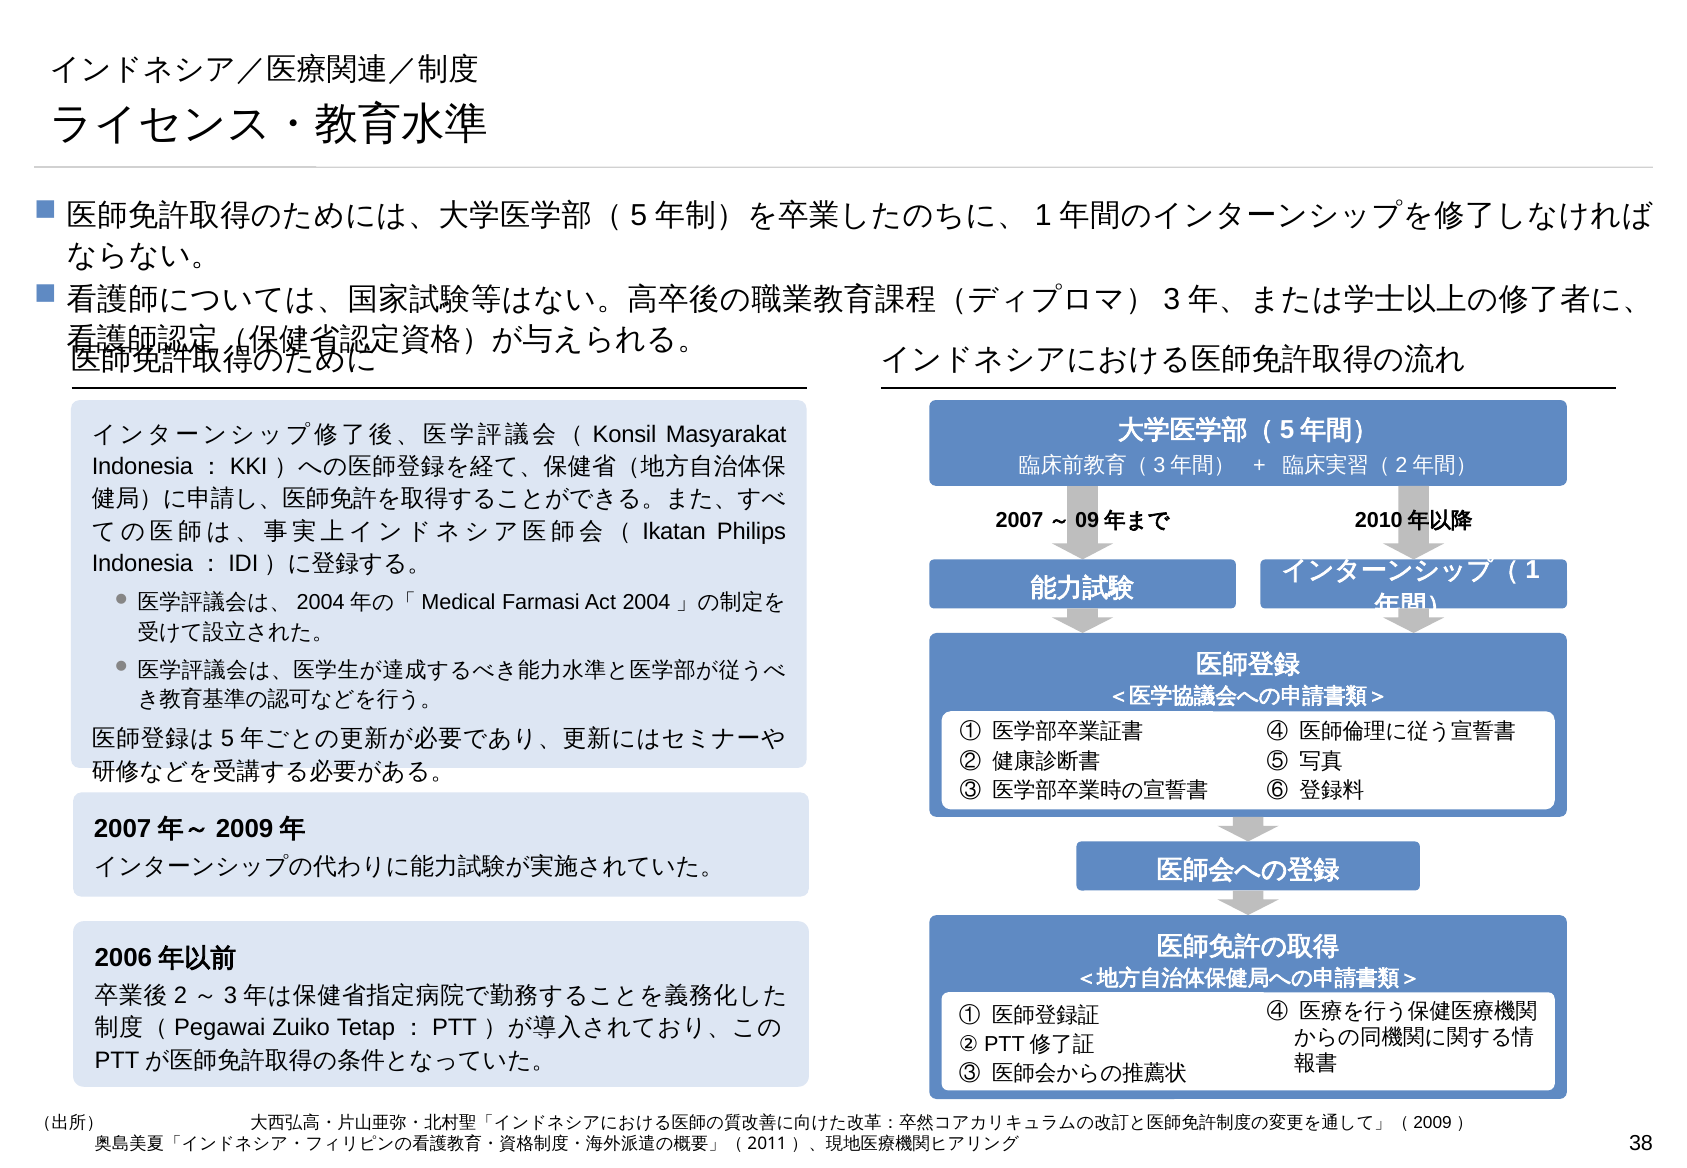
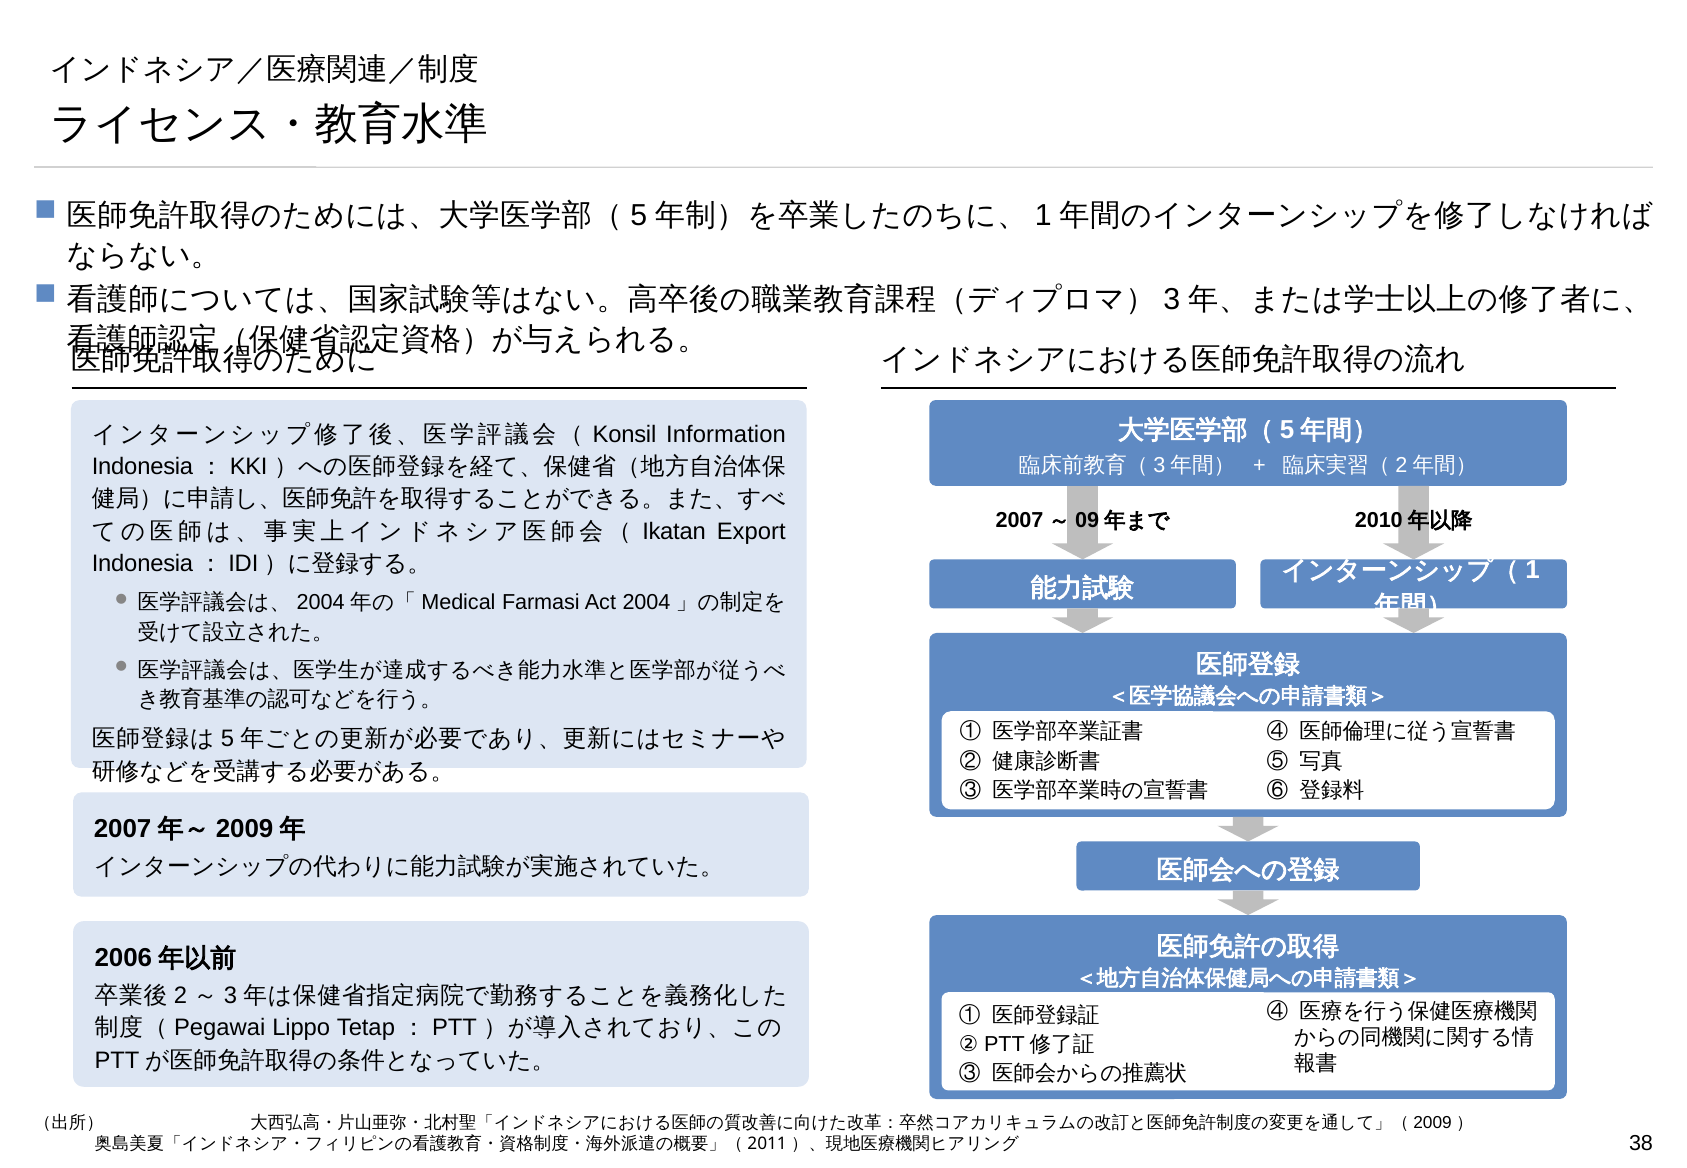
Masyarakat: Masyarakat -> Information
Philips: Philips -> Export
Zuiko: Zuiko -> Lippo
